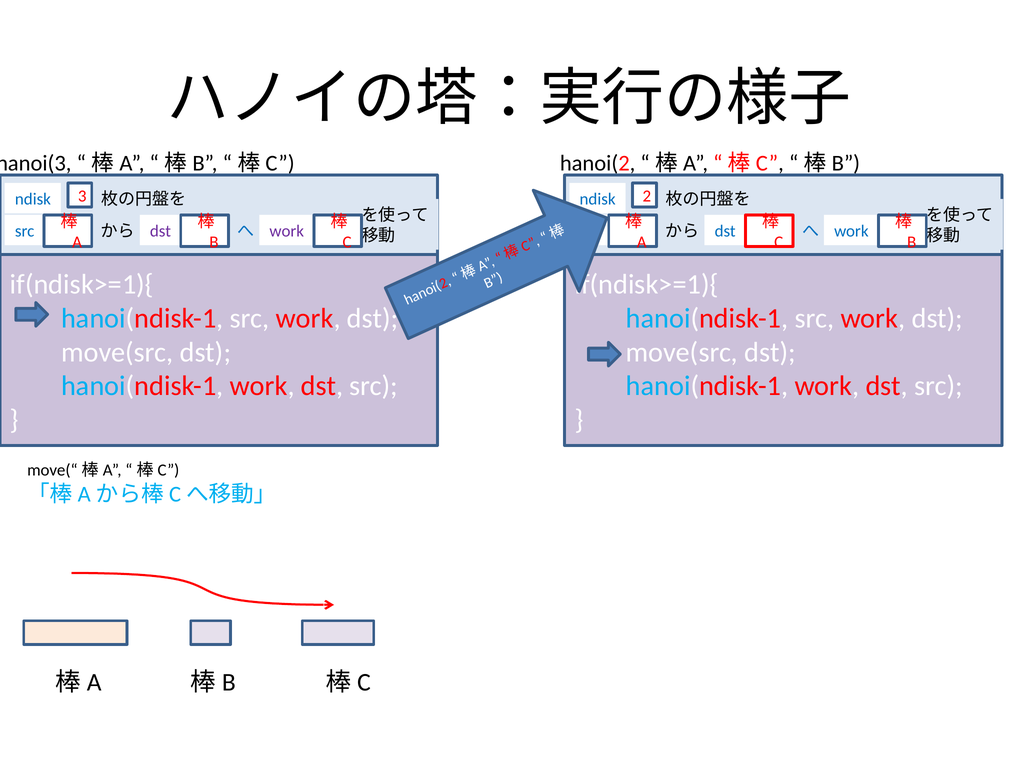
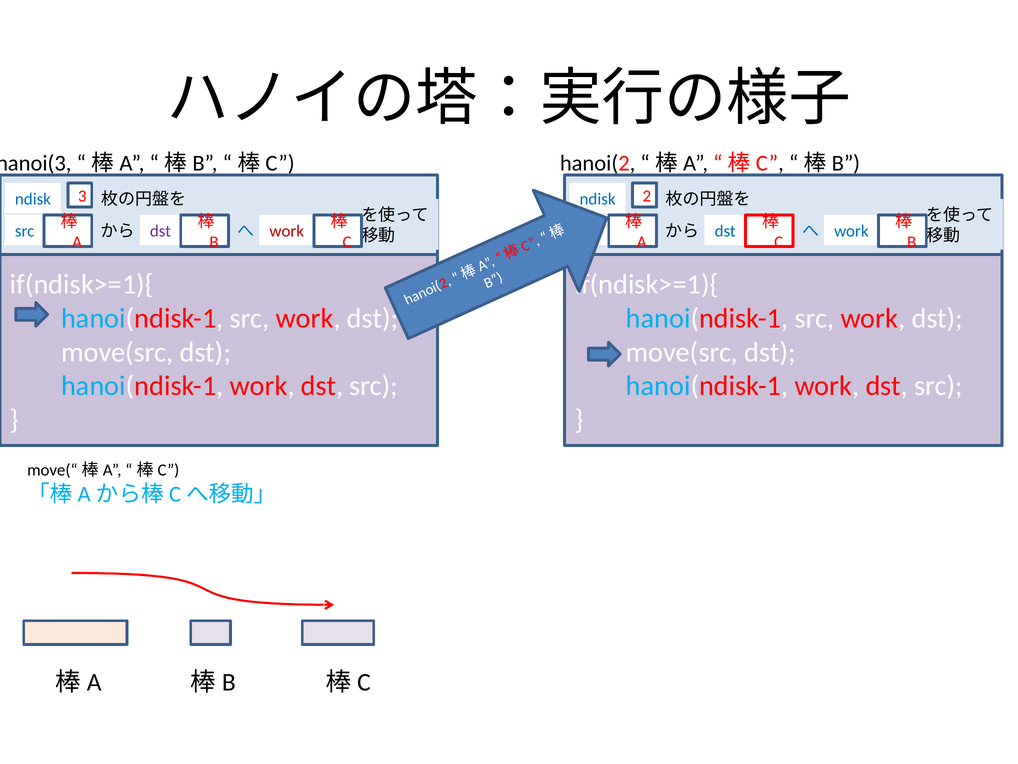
work at (287, 231) colour: purple -> red
